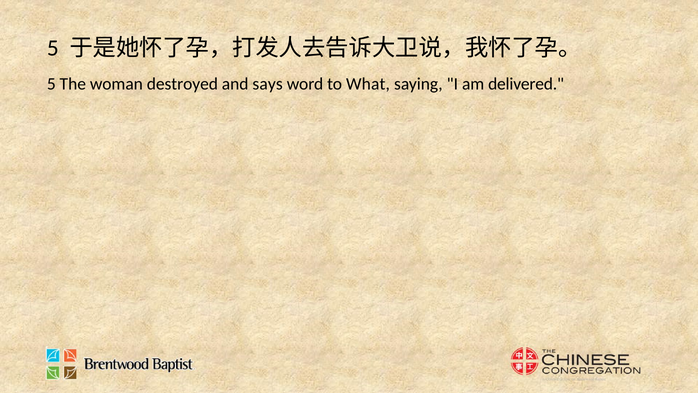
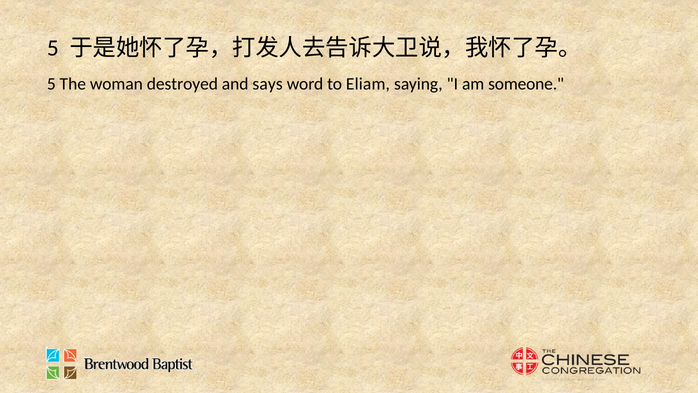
What: What -> Eliam
delivered: delivered -> someone
